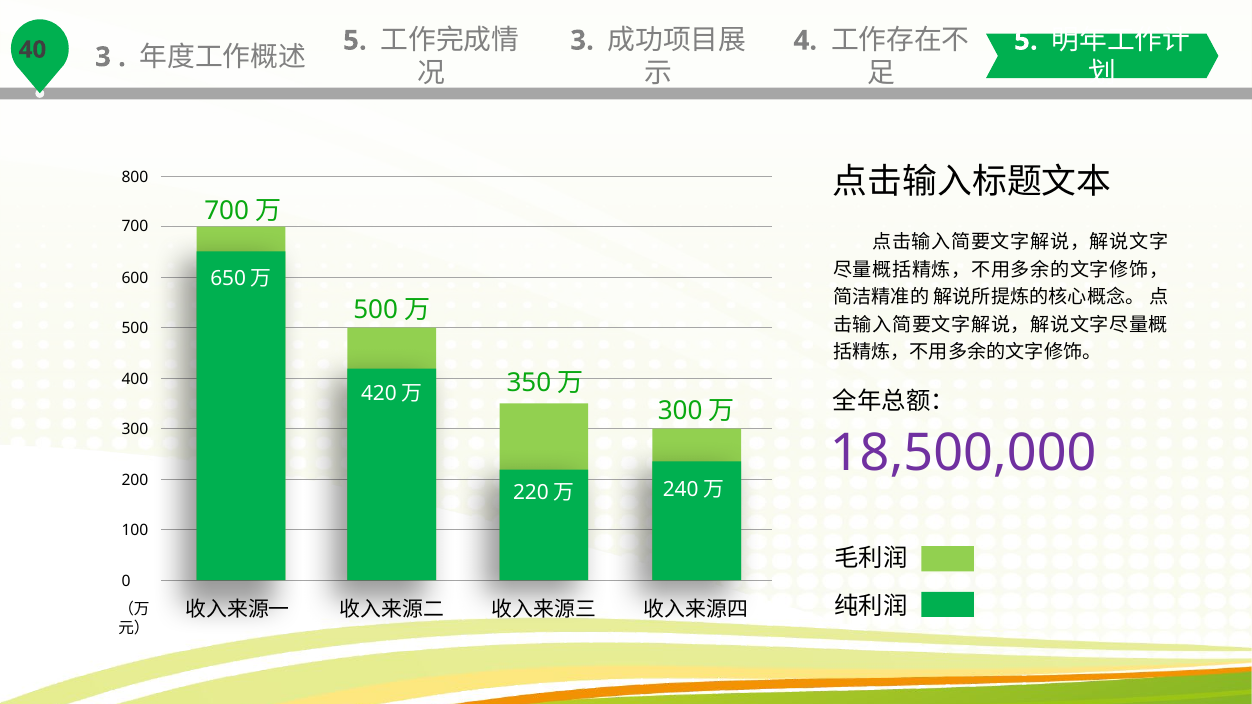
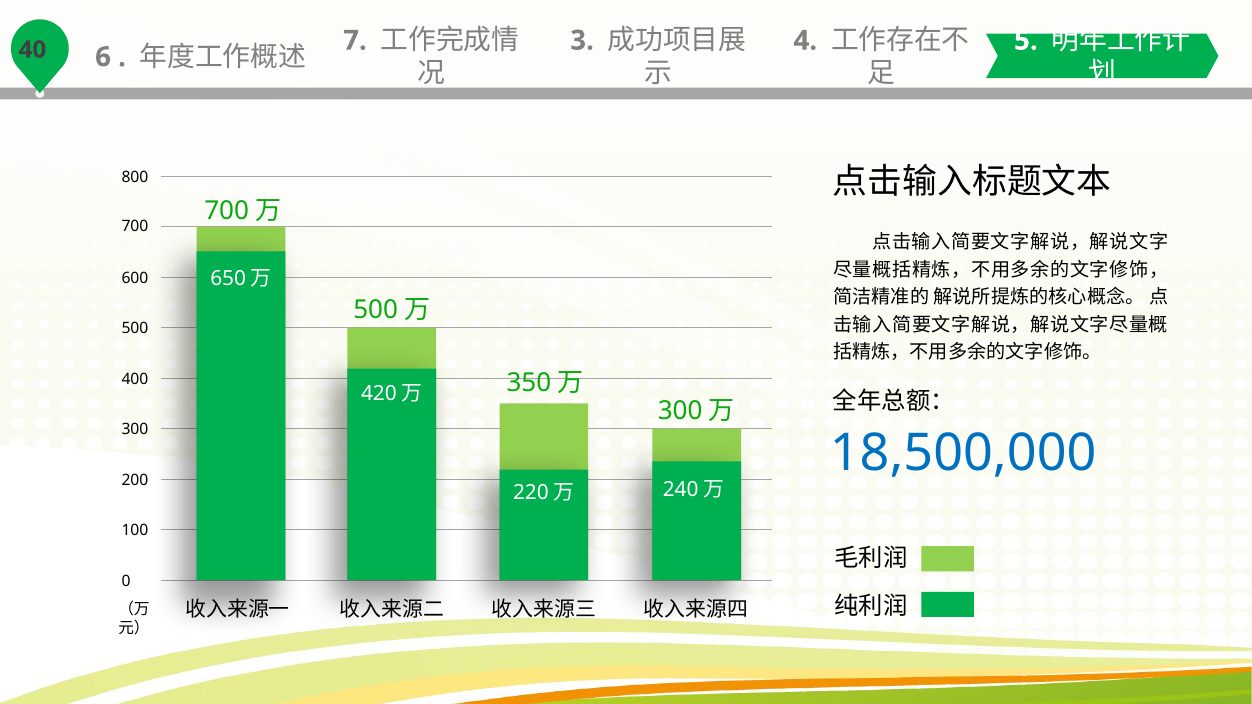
3 at (103, 57): 3 -> 6
5 at (355, 40): 5 -> 7
18,500,000 colour: purple -> blue
